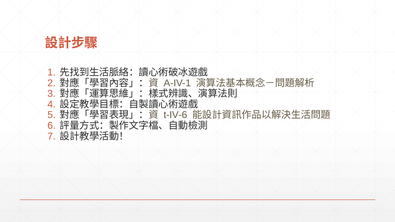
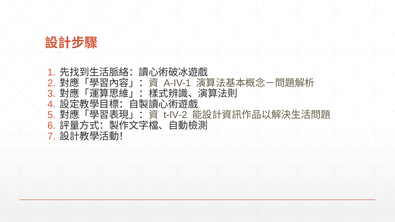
t-IV-6: t-IV-6 -> t-IV-2
